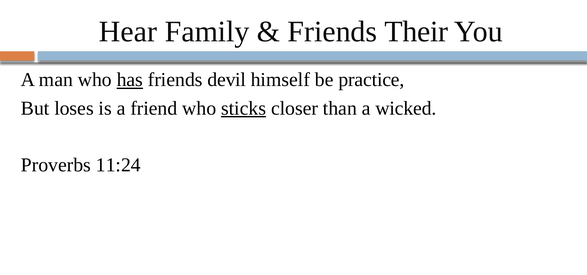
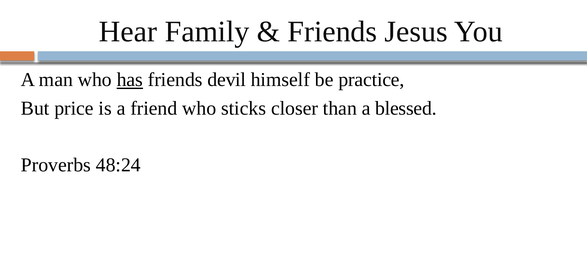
Their: Their -> Jesus
loses: loses -> price
sticks underline: present -> none
wicked: wicked -> blessed
11:24: 11:24 -> 48:24
